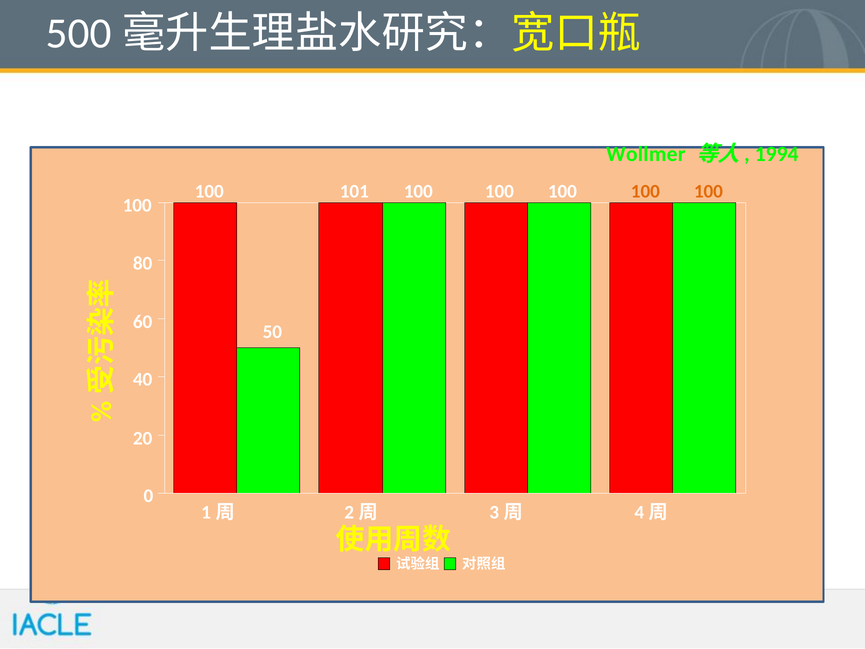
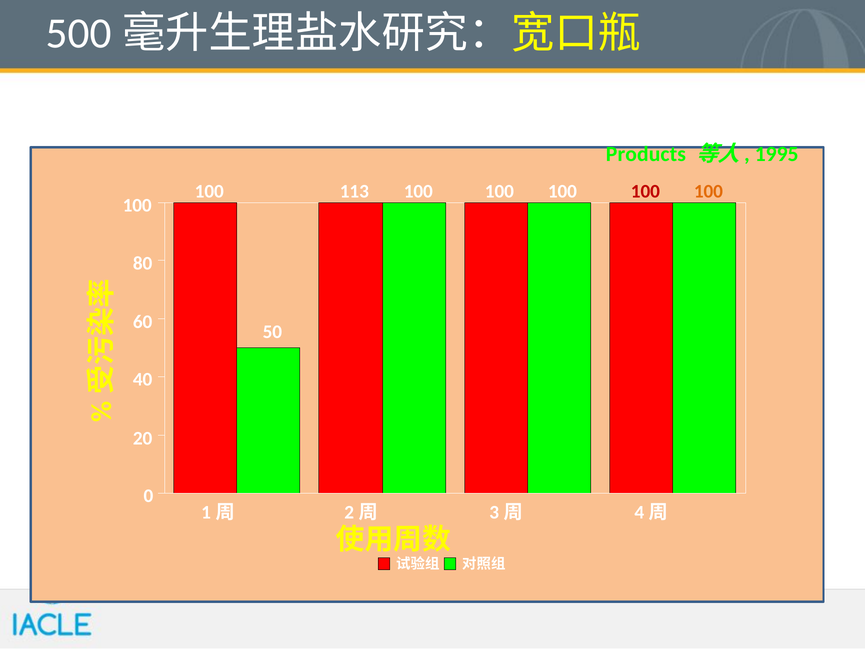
Wollmer: Wollmer -> Products
1994: 1994 -> 1995
101: 101 -> 113
100 at (645, 191) colour: orange -> red
